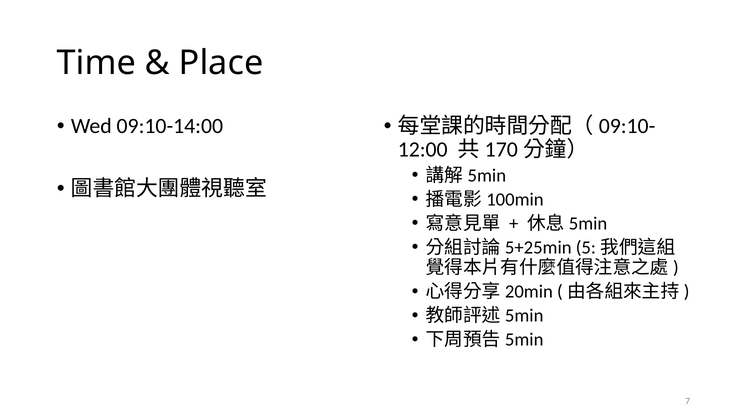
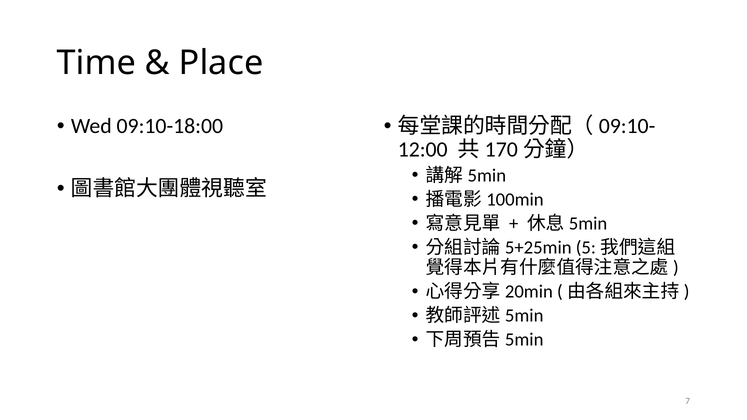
09:10-14:00: 09:10-14:00 -> 09:10-18:00
